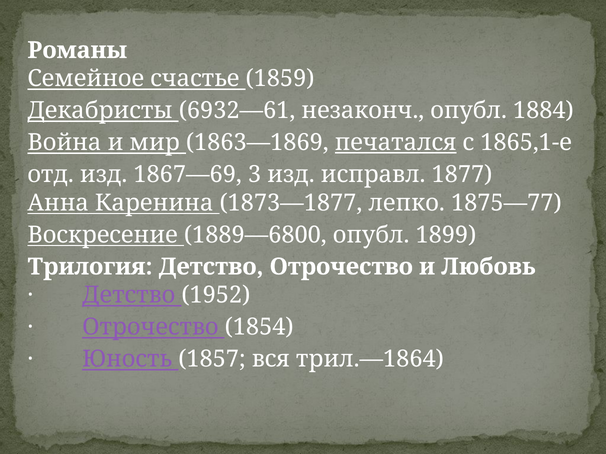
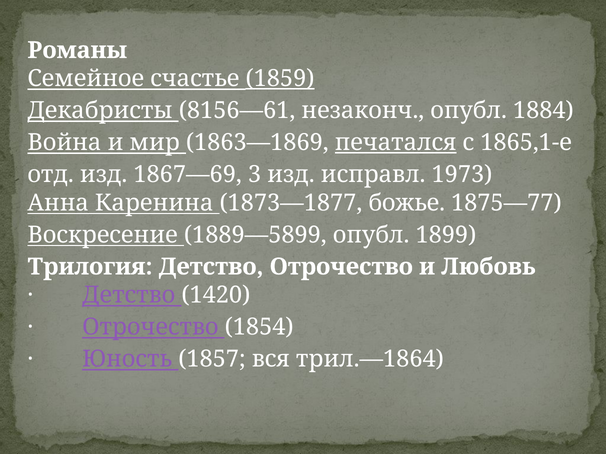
1859 underline: none -> present
6932—61: 6932—61 -> 8156—61
1877: 1877 -> 1973
лепко: лепко -> божье
1889—6800: 1889—6800 -> 1889—5899
1952: 1952 -> 1420
